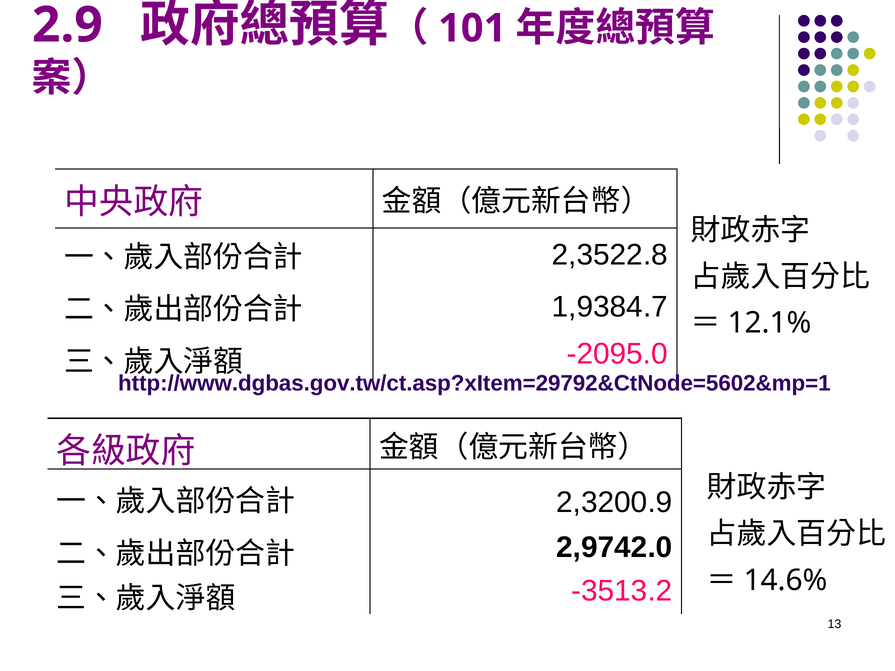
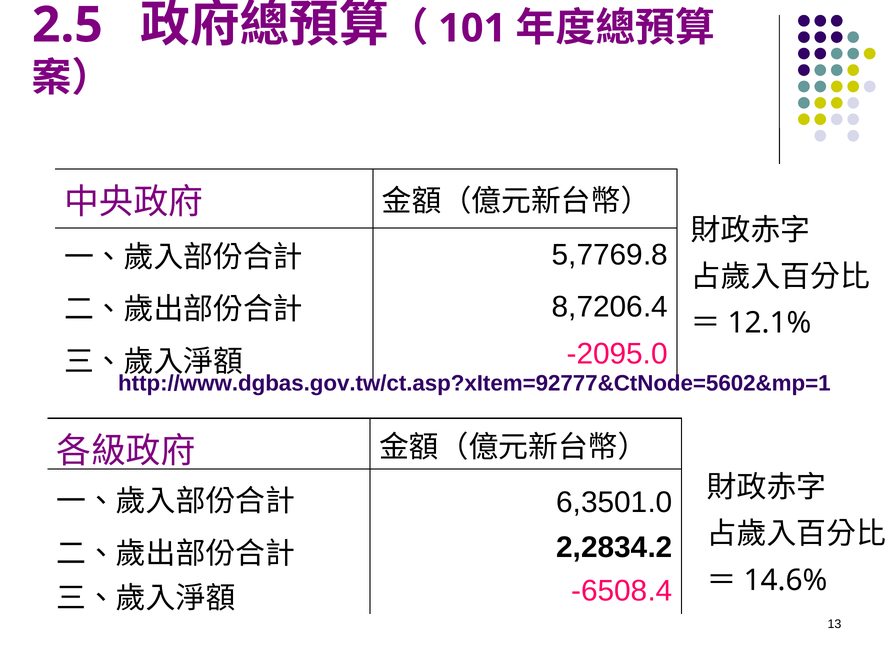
2.9: 2.9 -> 2.5
2,3522.8: 2,3522.8 -> 5,7769.8
1,9384.7: 1,9384.7 -> 8,7206.4
http://www.dgbas.gov.tw/ct.asp?xItem=29792&CtNode=5602&mp=1: http://www.dgbas.gov.tw/ct.asp?xItem=29792&CtNode=5602&mp=1 -> http://www.dgbas.gov.tw/ct.asp?xItem=92777&CtNode=5602&mp=1
2,3200.9: 2,3200.9 -> 6,3501.0
2,9742.0: 2,9742.0 -> 2,2834.2
-3513.2: -3513.2 -> -6508.4
